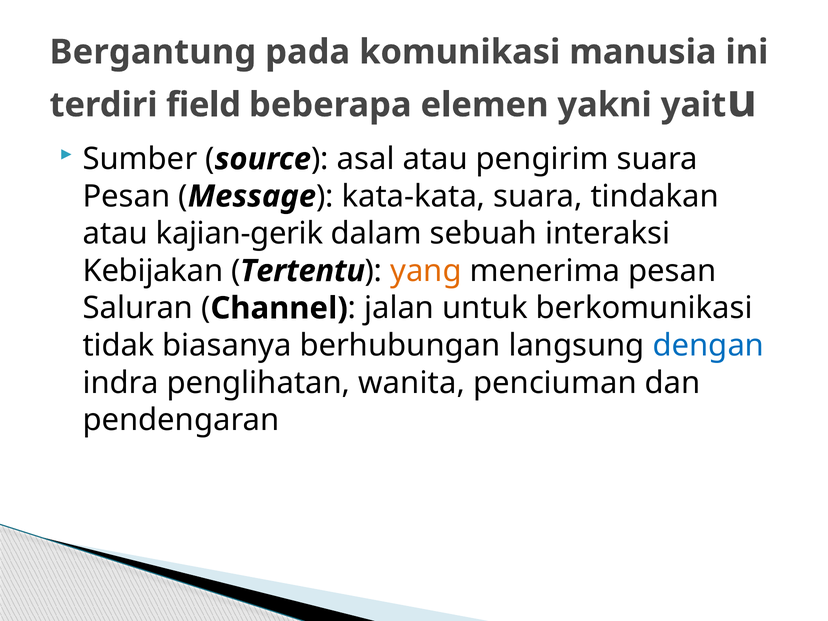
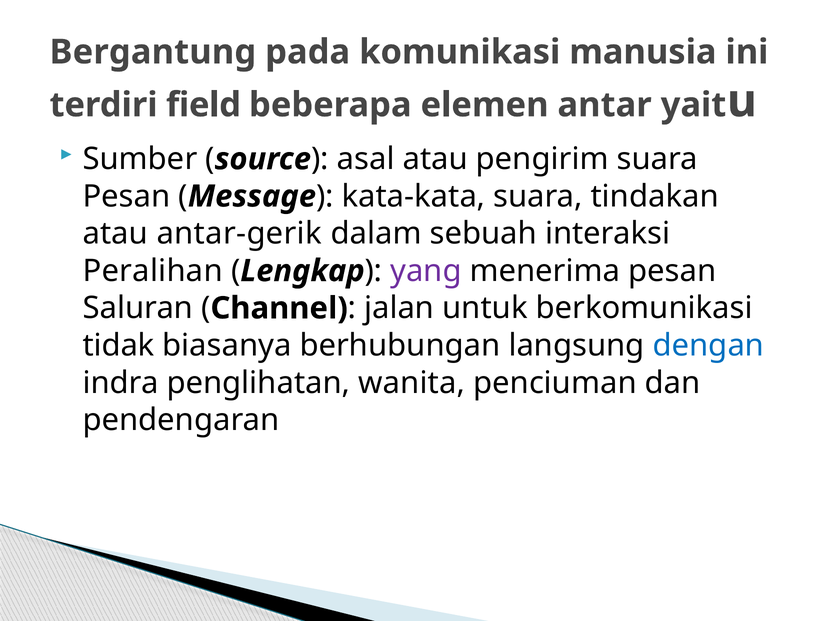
yakni: yakni -> antar
kajian-gerik: kajian-gerik -> antar-gerik
Kebijakan: Kebijakan -> Peralihan
Tertentu: Tertentu -> Lengkap
yang colour: orange -> purple
